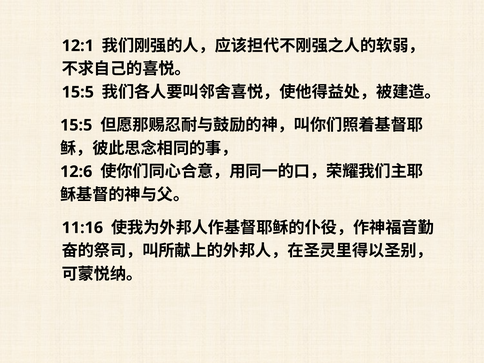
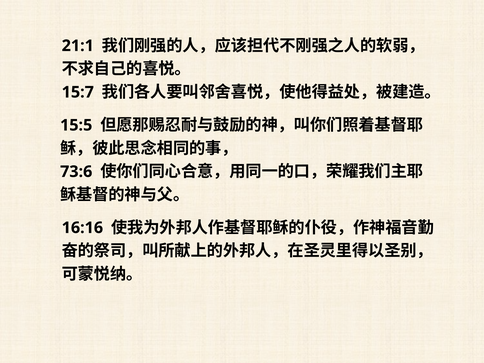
12:1: 12:1 -> 21:1
15:5 at (78, 92): 15:5 -> 15:7
12:6: 12:6 -> 73:6
11:16: 11:16 -> 16:16
